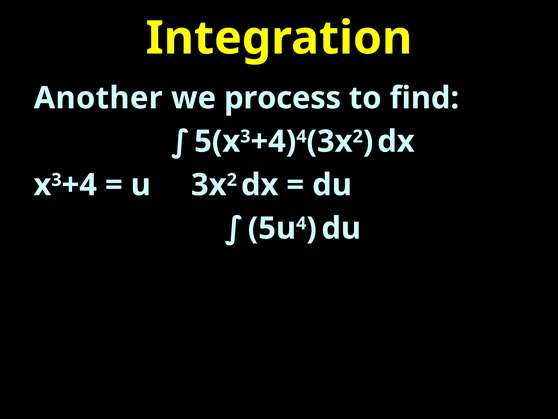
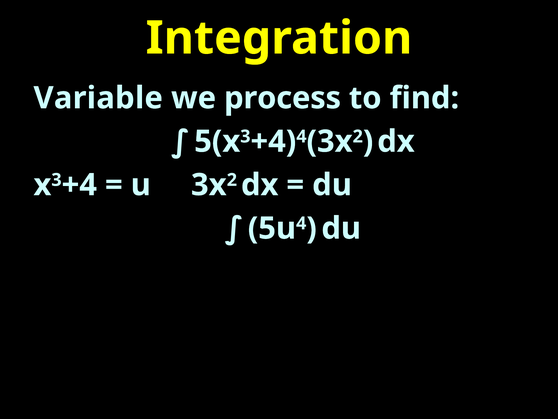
Another: Another -> Variable
